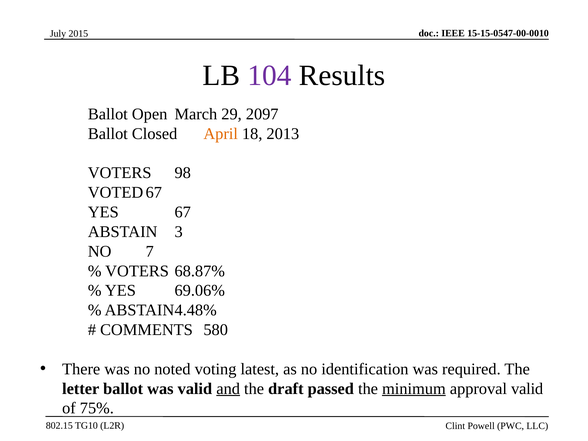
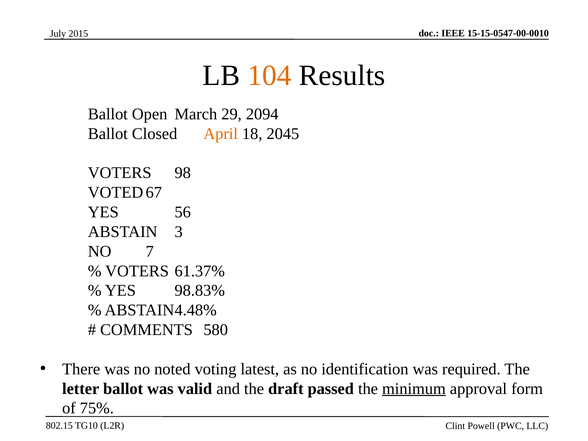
104 colour: purple -> orange
2097: 2097 -> 2094
2013: 2013 -> 2045
67: 67 -> 56
68.87%: 68.87% -> 61.37%
69.06%: 69.06% -> 98.83%
and underline: present -> none
approval valid: valid -> form
